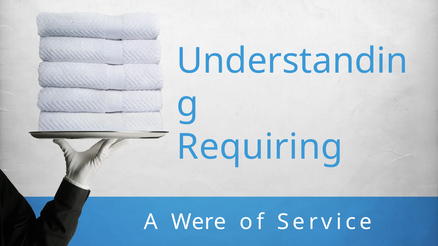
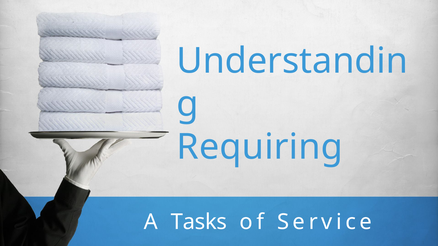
Were: Were -> Tasks
